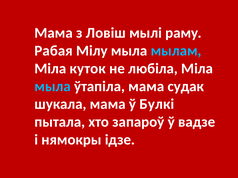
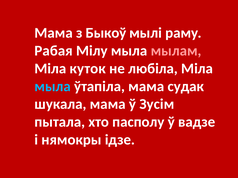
Ловіш: Ловіш -> Быкоў
мылам colour: light blue -> pink
Булкі: Булкі -> Зусім
запароў: запароў -> пасполу
